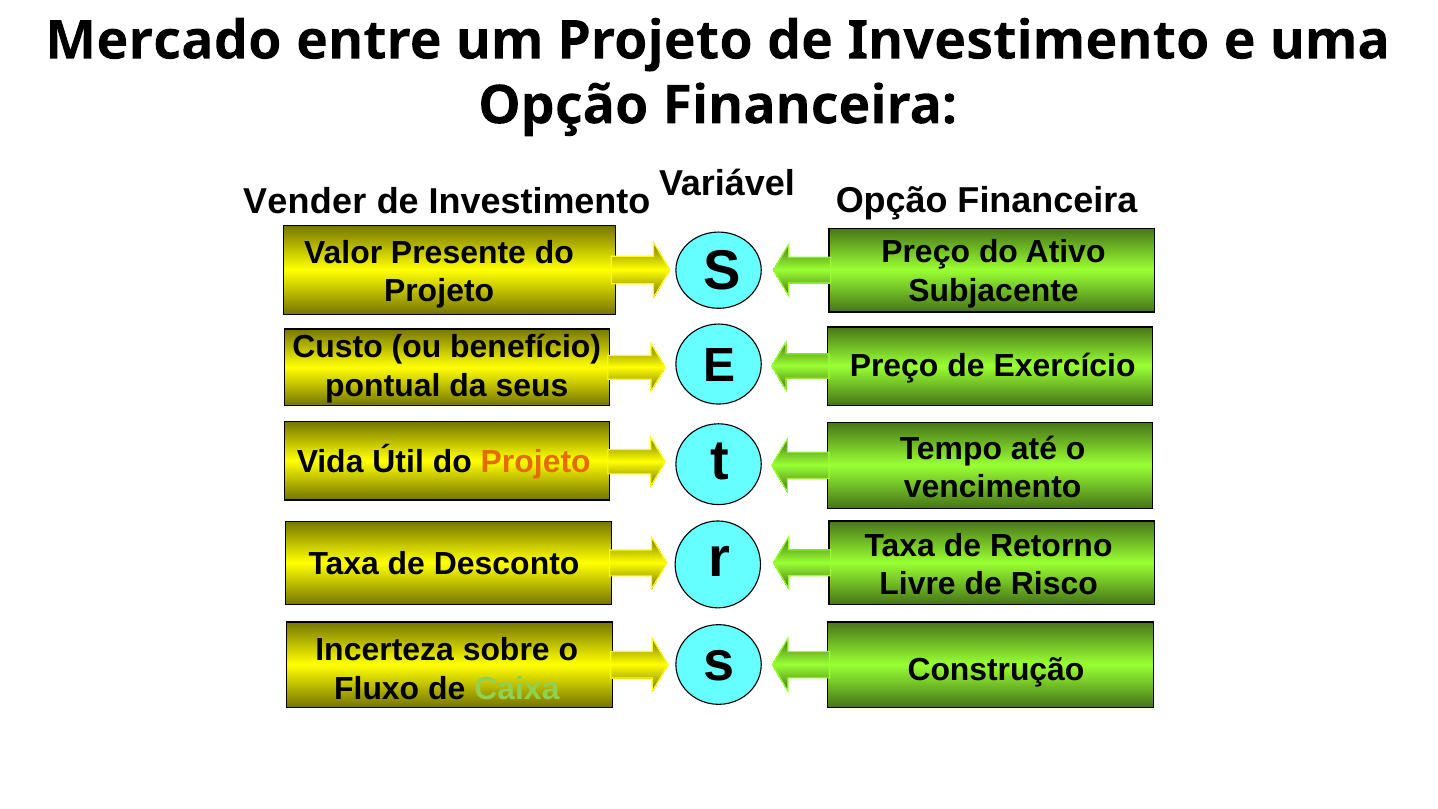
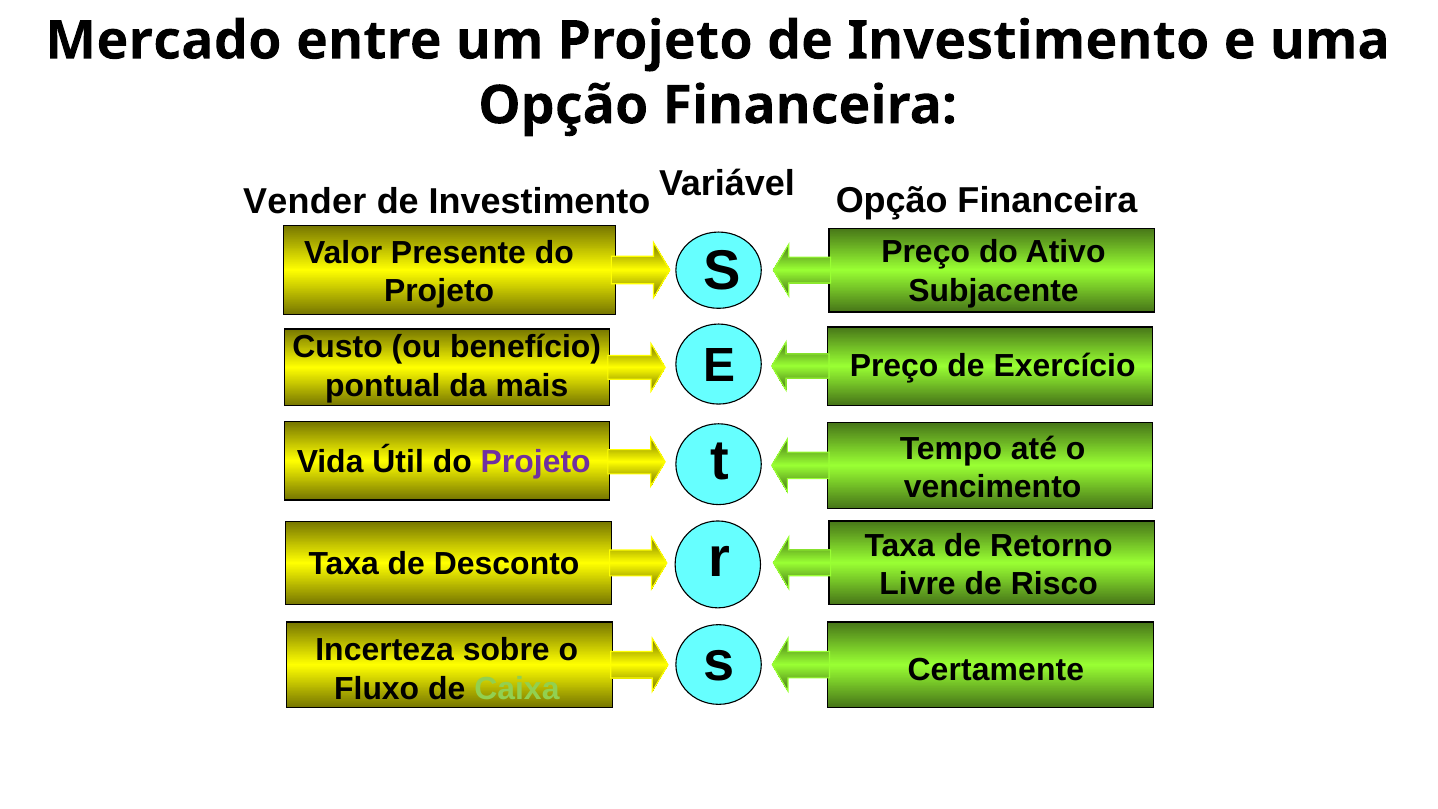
seus: seus -> mais
Projeto at (536, 462) colour: orange -> purple
Construção: Construção -> Certamente
